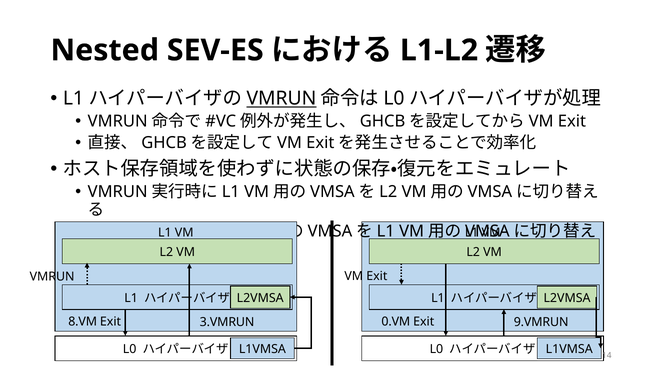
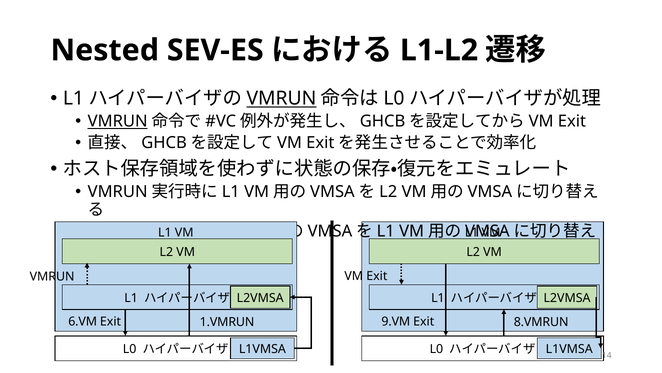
VMRUN at (118, 121) underline: none -> present
8.VM: 8.VM -> 6.VM
3.VMRUN: 3.VMRUN -> 1.VMRUN
0.VM: 0.VM -> 9.VM
9.VMRUN: 9.VMRUN -> 8.VMRUN
